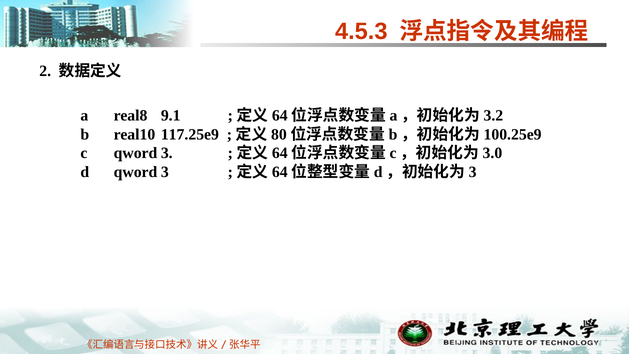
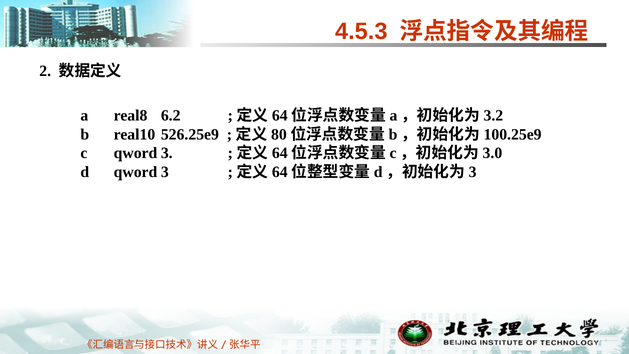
9.1: 9.1 -> 6.2
117.25e9: 117.25e9 -> 526.25e9
